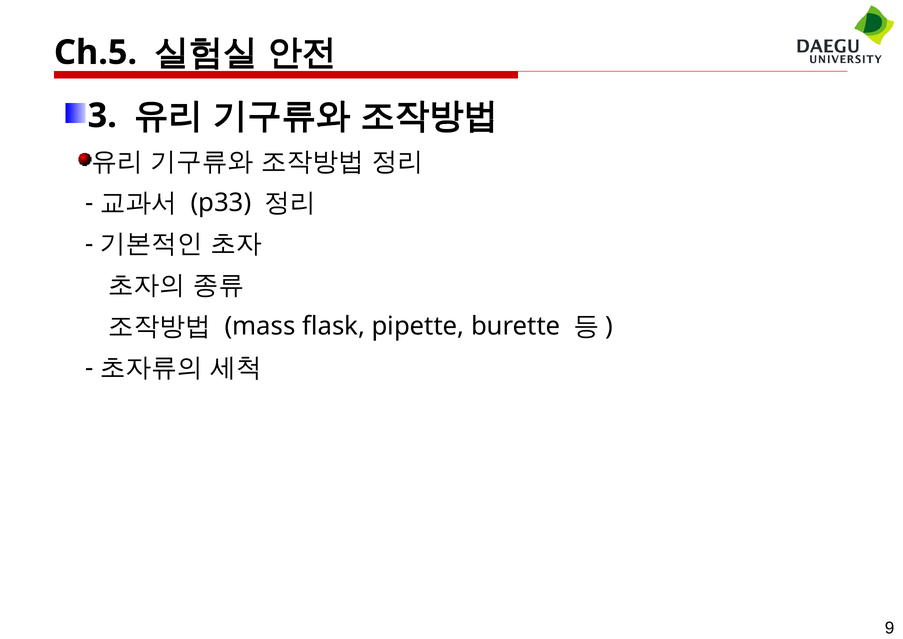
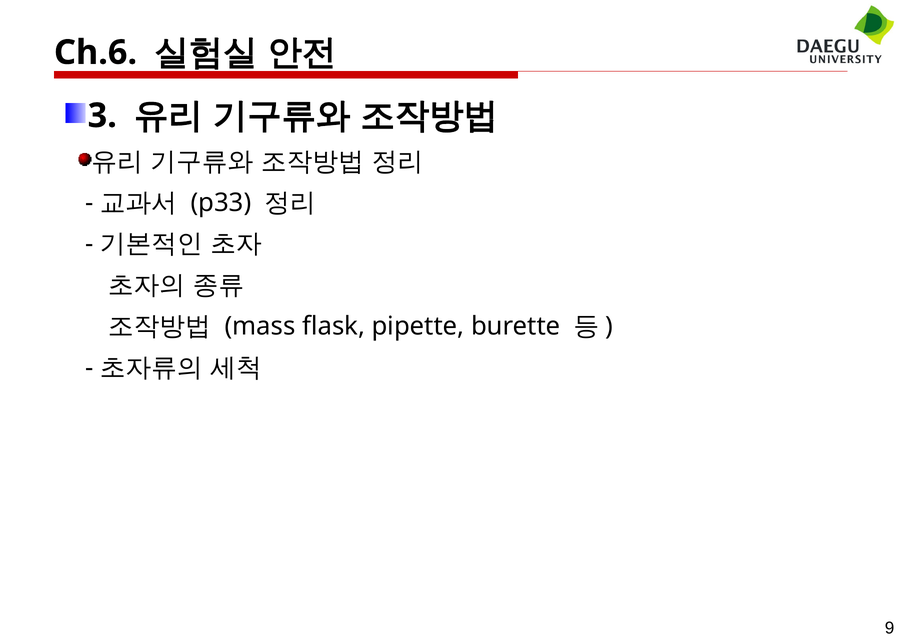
Ch.5: Ch.5 -> Ch.6
